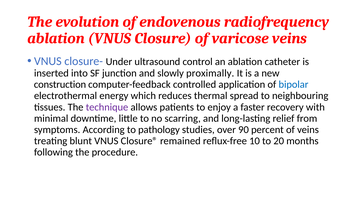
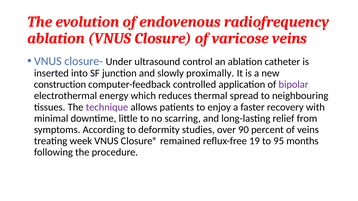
bipolar colour: blue -> purple
pathology: pathology -> deformity
blunt: blunt -> week
10: 10 -> 19
20: 20 -> 95
